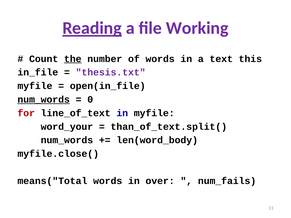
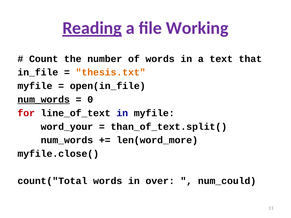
the underline: present -> none
this: this -> that
thesis.txt colour: purple -> orange
len(word_body: len(word_body -> len(word_more
means("Total: means("Total -> count("Total
num_fails: num_fails -> num_could
